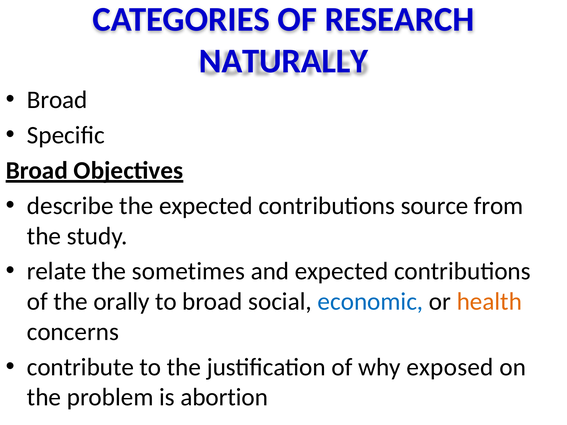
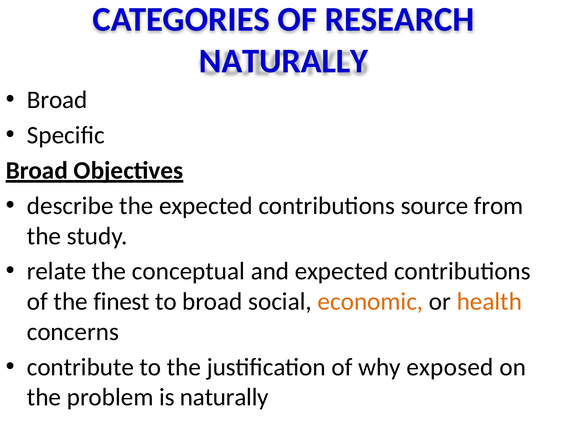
sometimes: sometimes -> conceptual
orally: orally -> finest
economic colour: blue -> orange
is abortion: abortion -> naturally
